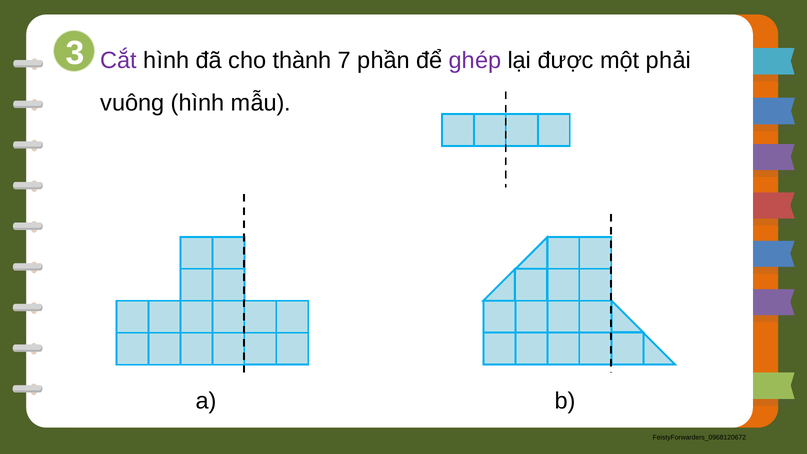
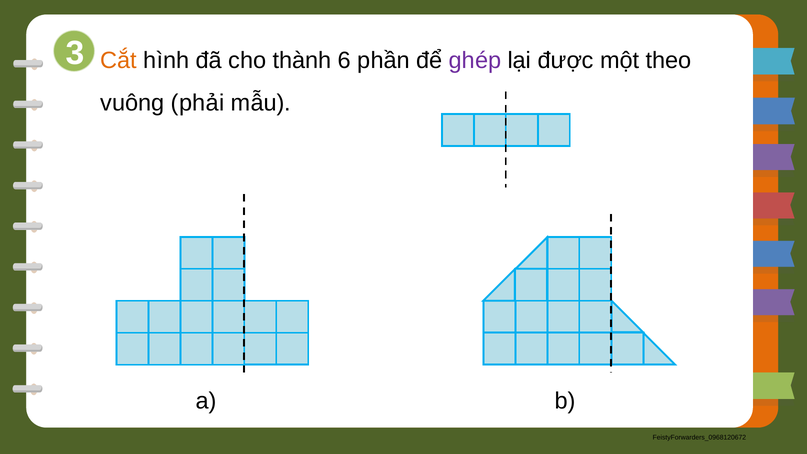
Cắt colour: purple -> orange
7: 7 -> 6
phải: phải -> theo
vuông hình: hình -> phải
